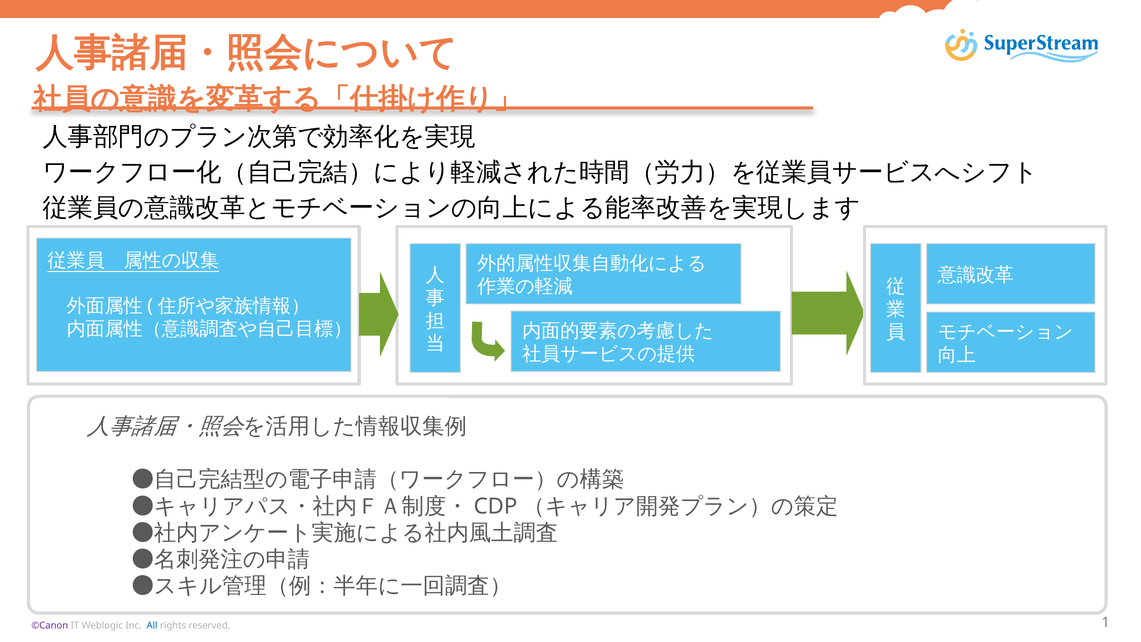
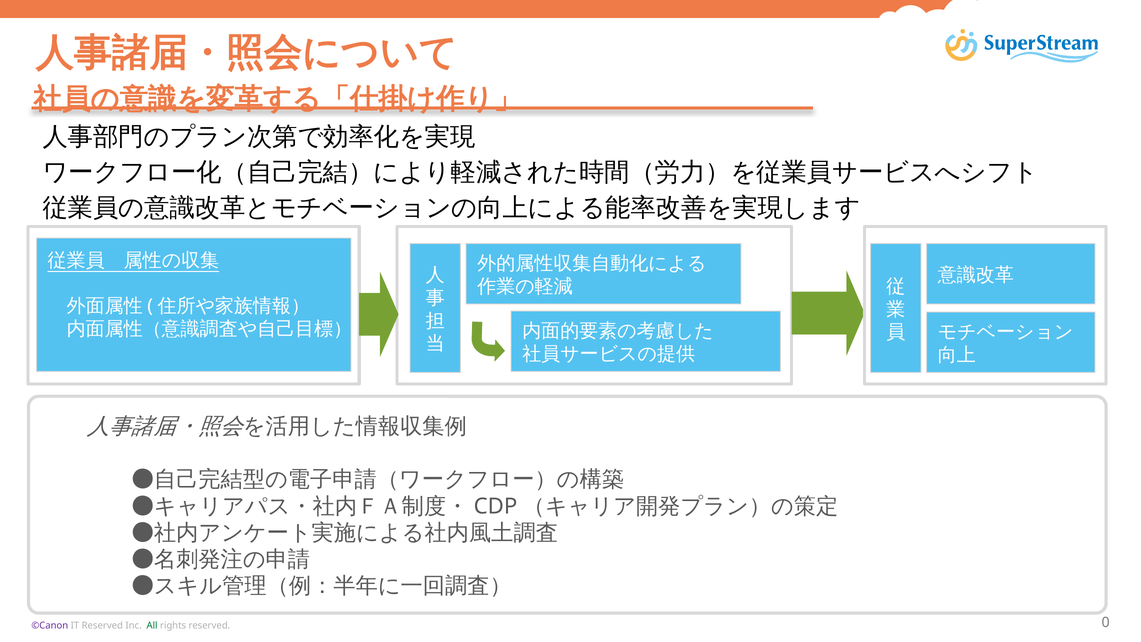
IT Weblogic: Weblogic -> Reserved
All colour: blue -> green
1: 1 -> 0
